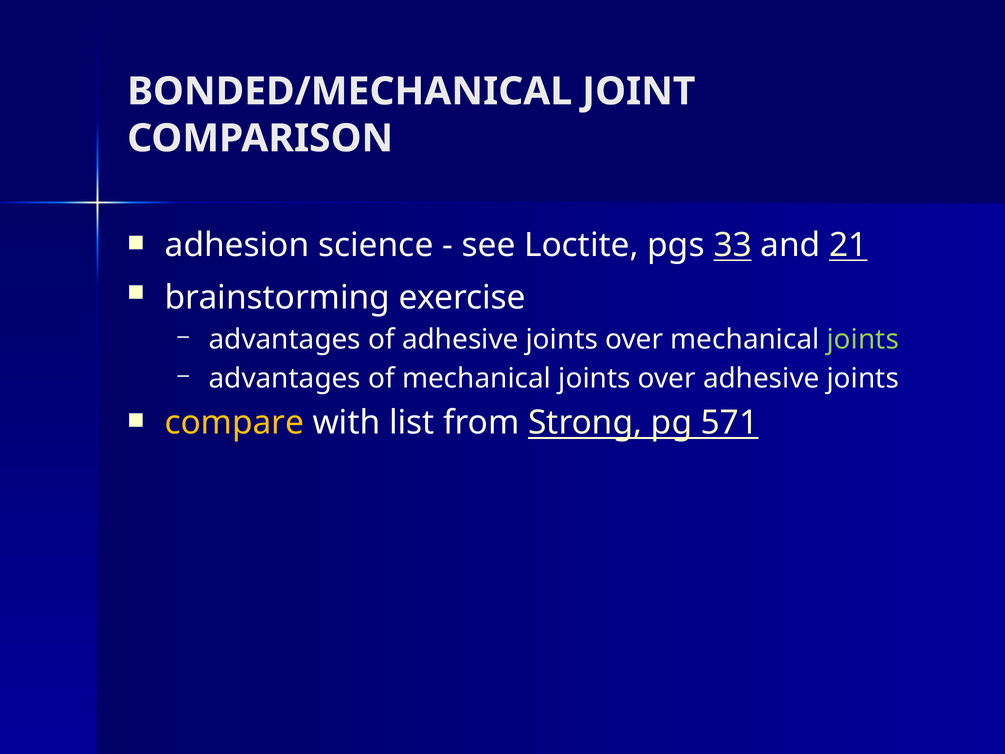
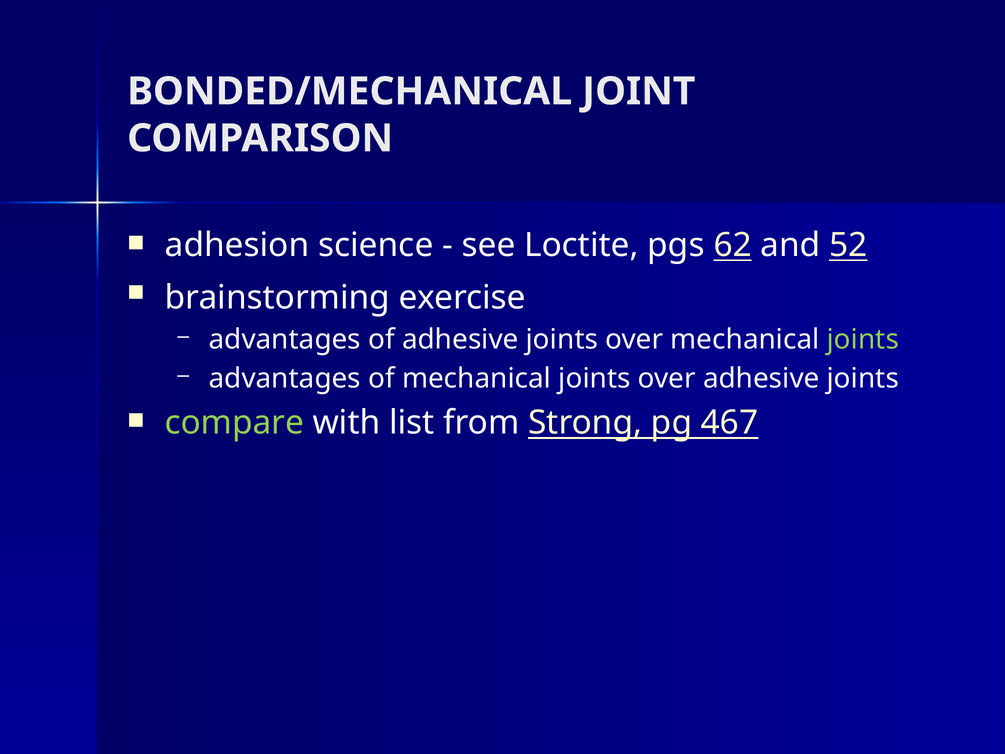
33: 33 -> 62
21: 21 -> 52
compare colour: yellow -> light green
571: 571 -> 467
